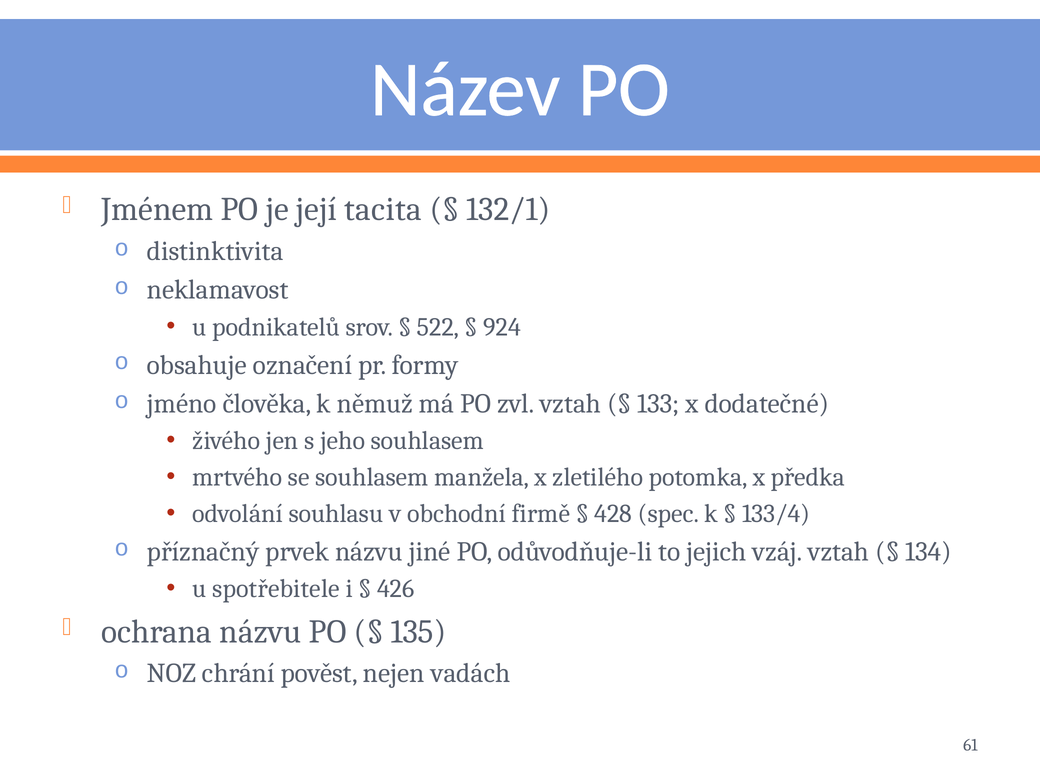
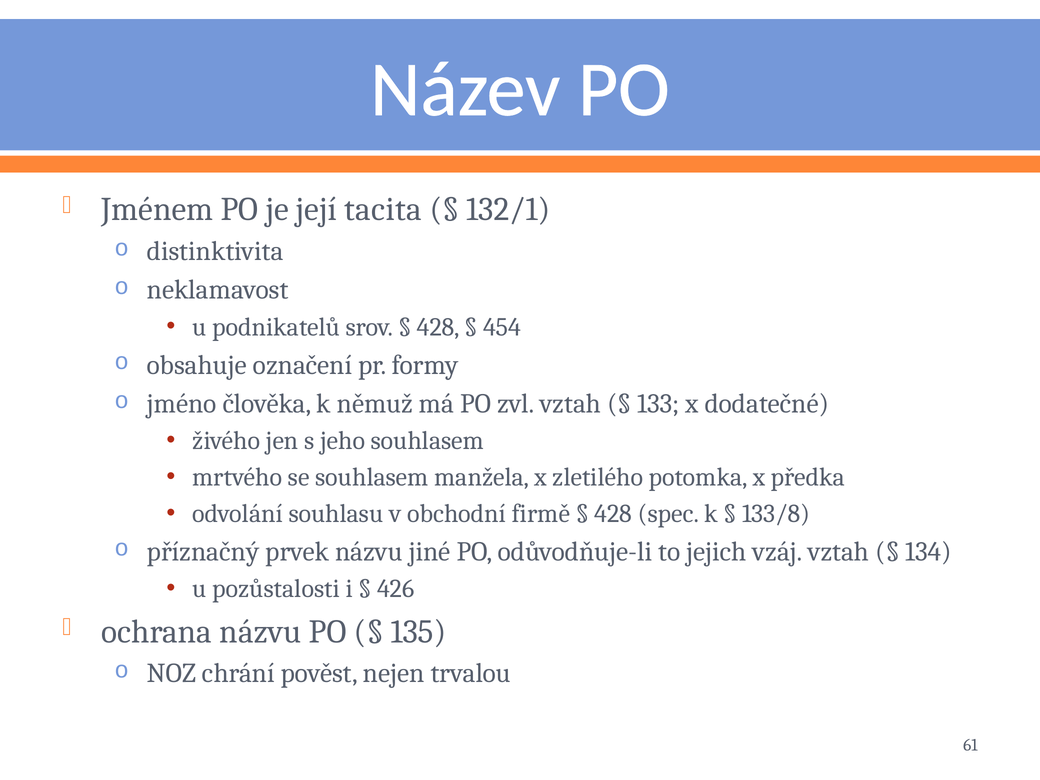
522 at (438, 327): 522 -> 428
924: 924 -> 454
133/4: 133/4 -> 133/8
spotřebitele: spotřebitele -> pozůstalosti
vadách: vadách -> trvalou
